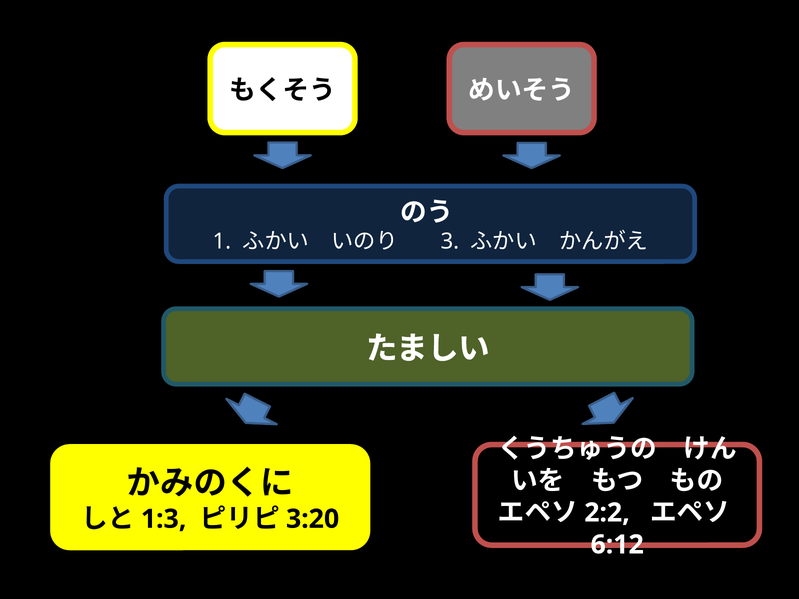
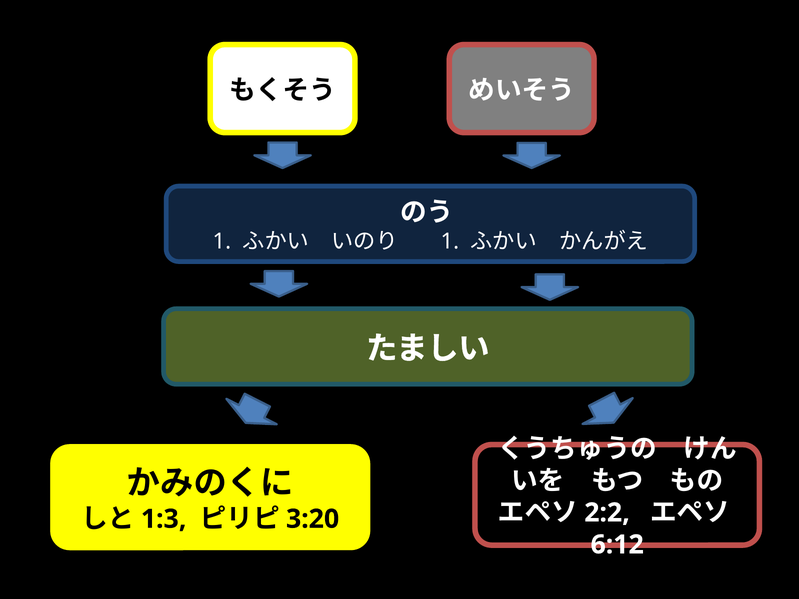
3 at (450, 241): 3 -> 1
